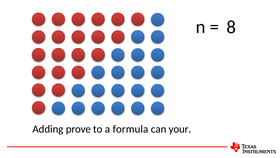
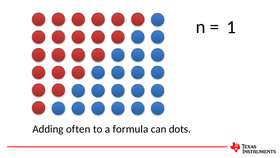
8: 8 -> 1
prove: prove -> often
your: your -> dots
